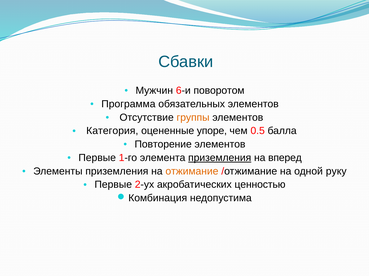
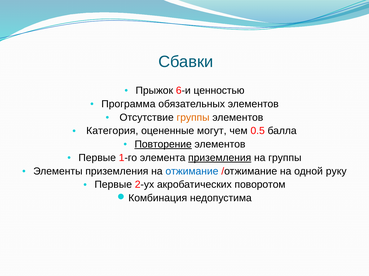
Мужчин: Мужчин -> Прыжок
поворотом: поворотом -> ценностью
упоре: упоре -> могут
Повторение underline: none -> present
на вперед: вперед -> группы
отжимание colour: orange -> blue
ценностью: ценностью -> поворотом
